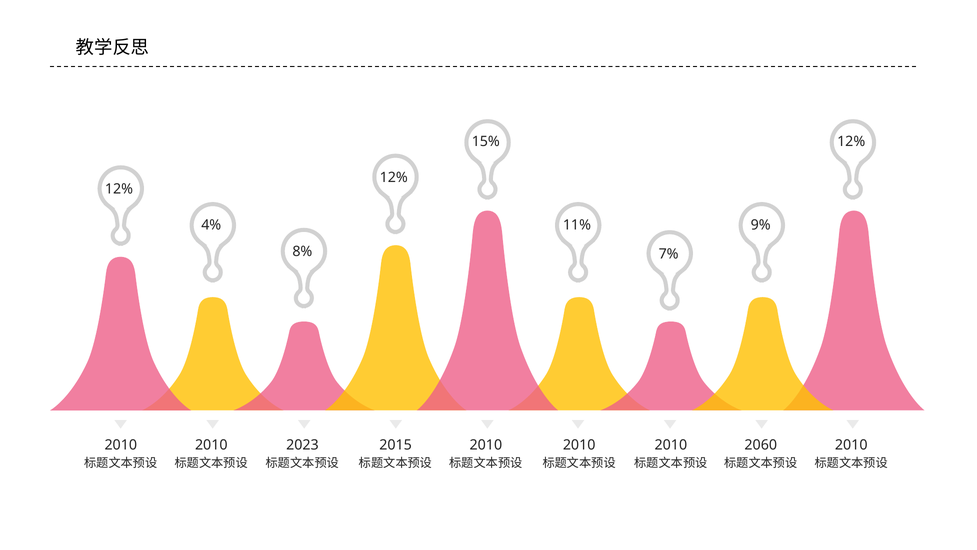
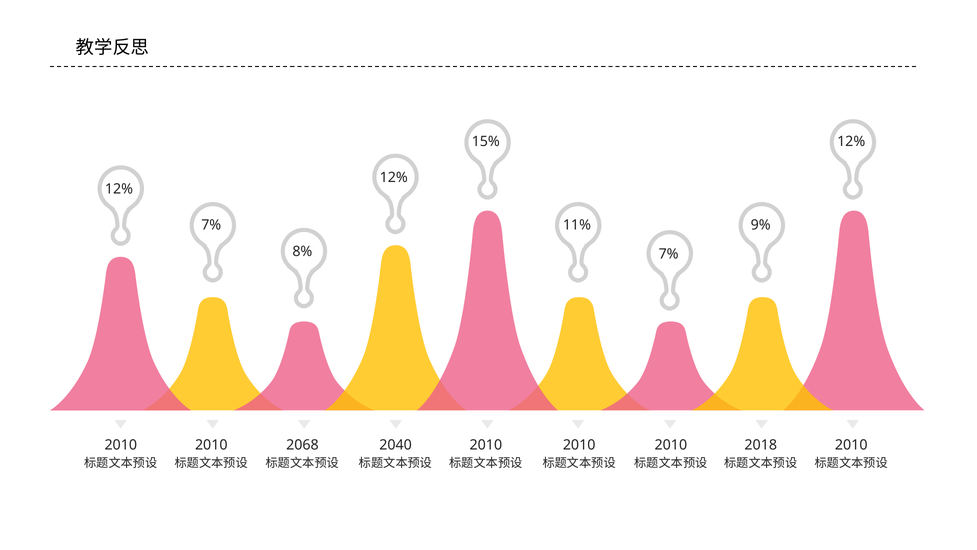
4% at (211, 225): 4% -> 7%
2023: 2023 -> 2068
2015: 2015 -> 2040
2060: 2060 -> 2018
